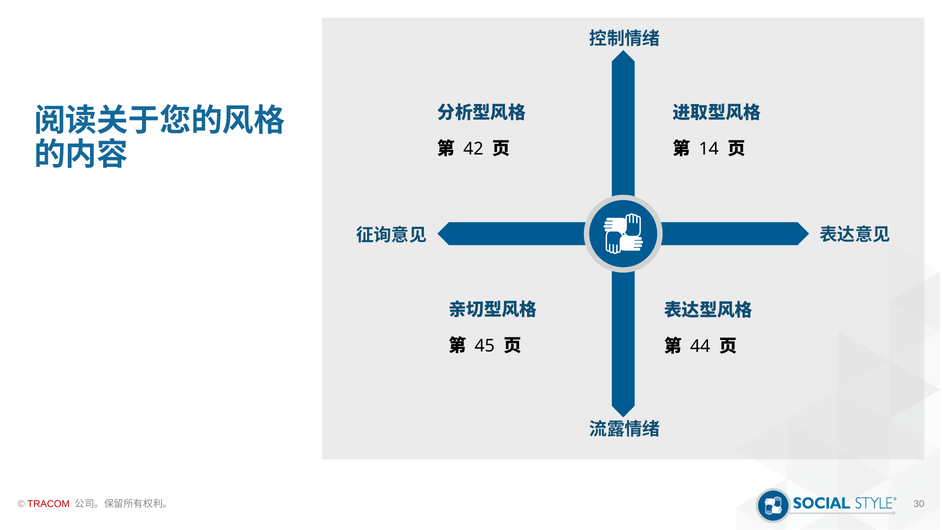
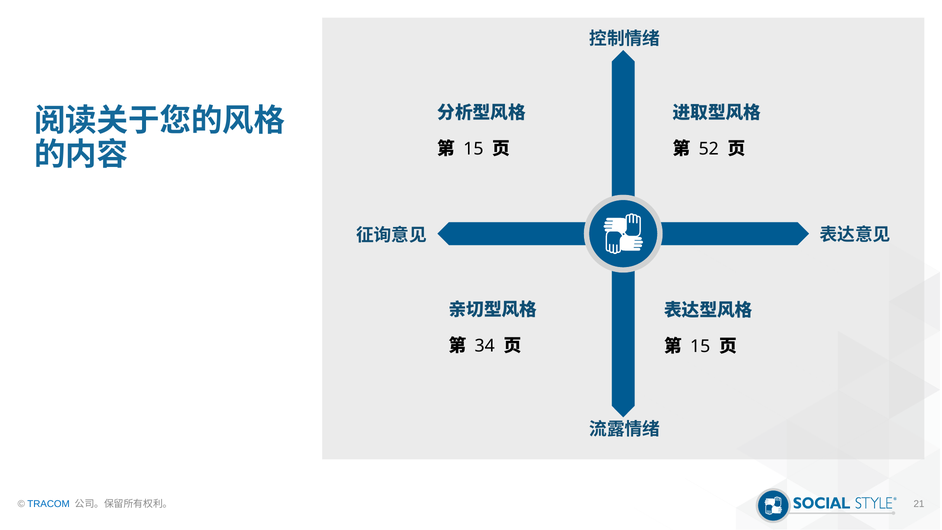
42 at (473, 149): 42 -> 15
14: 14 -> 52
45: 45 -> 34
44 at (700, 346): 44 -> 15
TRACOM colour: red -> blue
30: 30 -> 21
